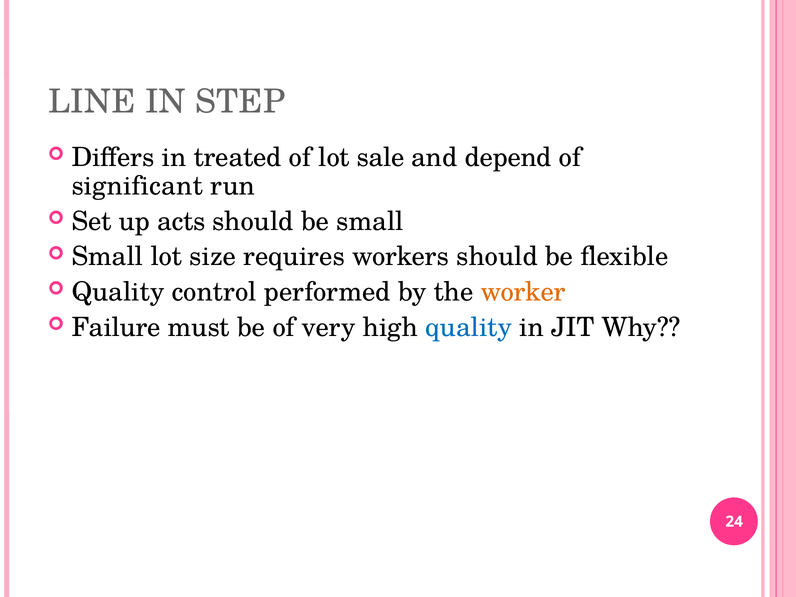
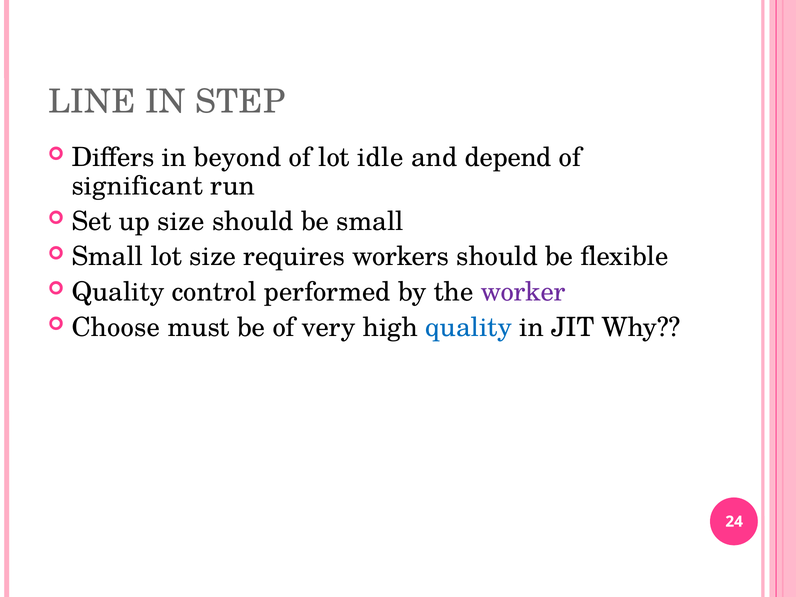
treated: treated -> beyond
sale: sale -> idle
up acts: acts -> size
worker colour: orange -> purple
Failure: Failure -> Choose
